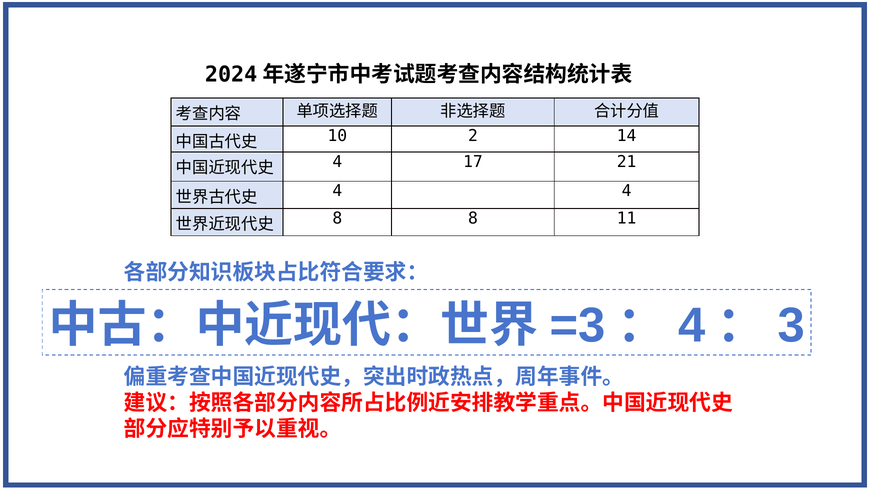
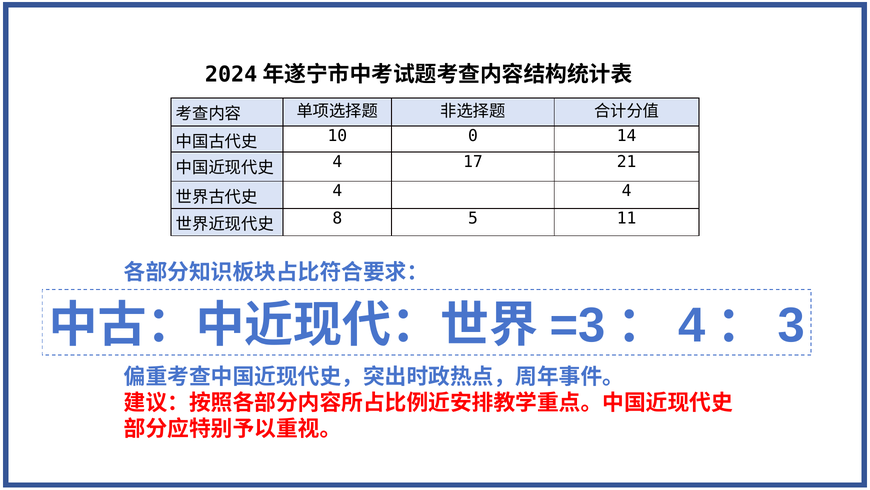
2: 2 -> 0
8 8: 8 -> 5
